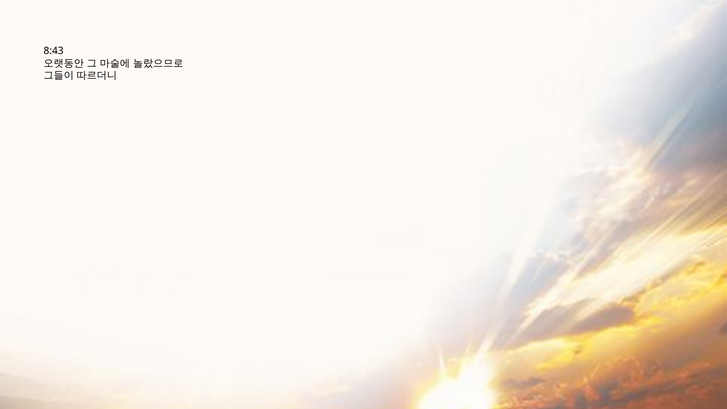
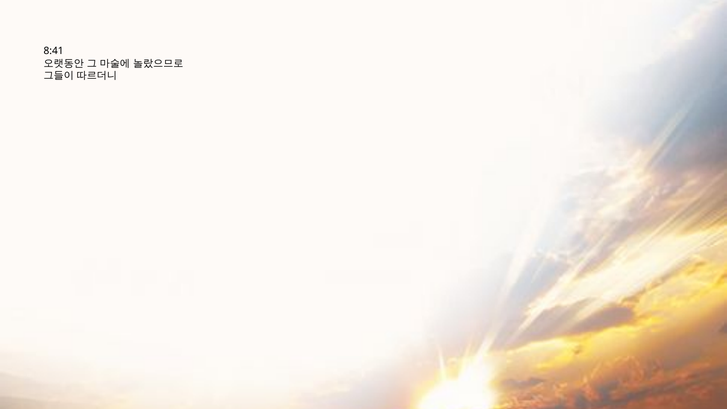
8:43: 8:43 -> 8:41
